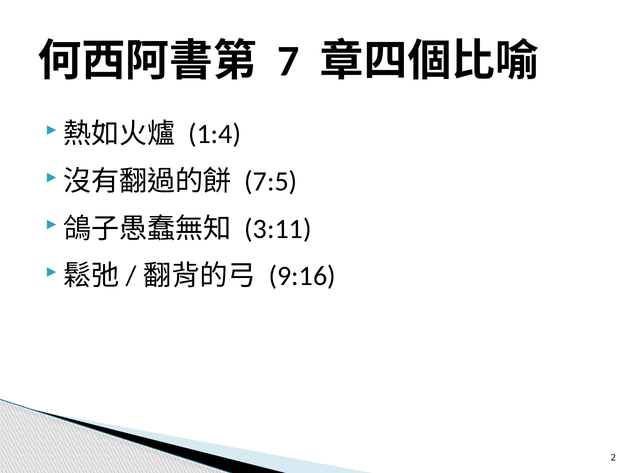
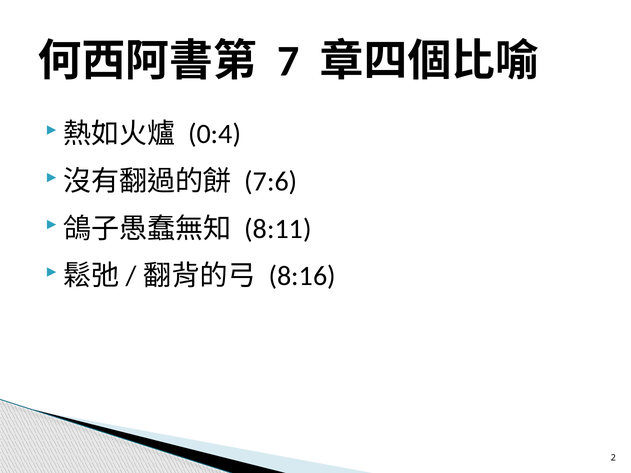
1:4: 1:4 -> 0:4
7:5: 7:5 -> 7:6
3:11: 3:11 -> 8:11
9:16: 9:16 -> 8:16
